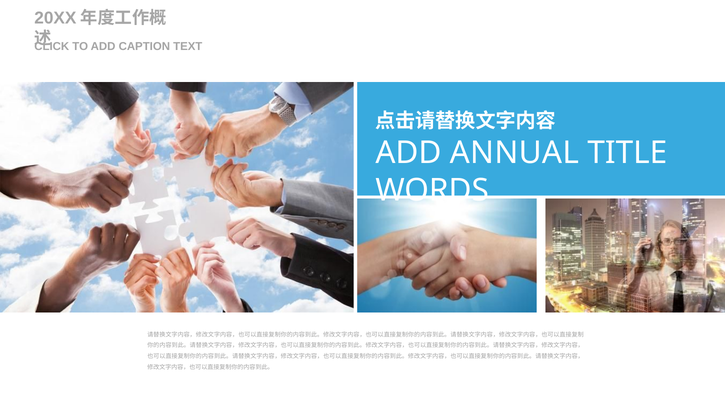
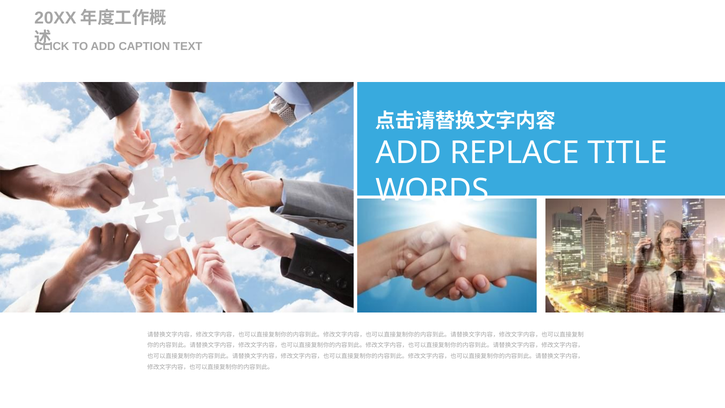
ANNUAL: ANNUAL -> REPLACE
